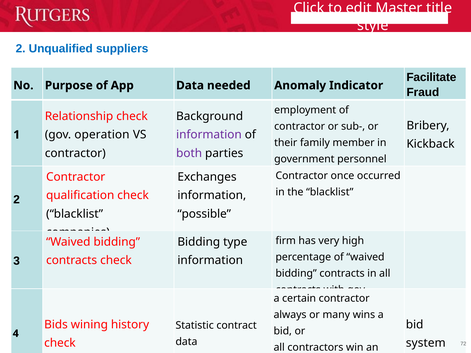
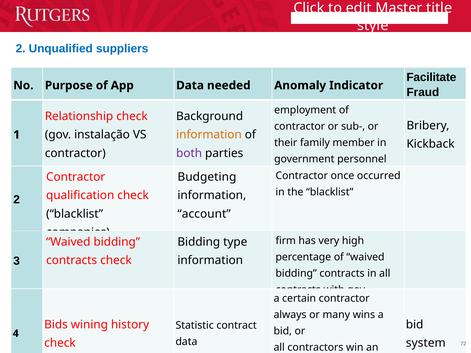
operation: operation -> instalação
information at (209, 135) colour: purple -> orange
Exchanges: Exchanges -> Budgeting
possible: possible -> account
